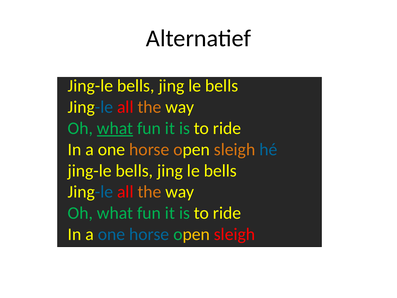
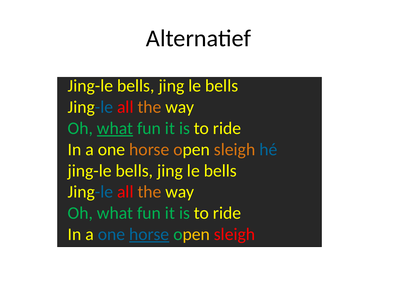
horse at (149, 234) underline: none -> present
